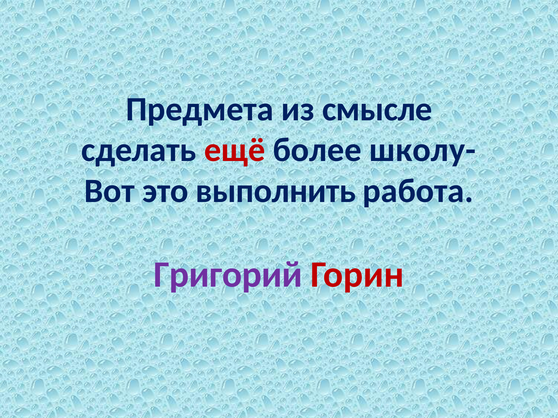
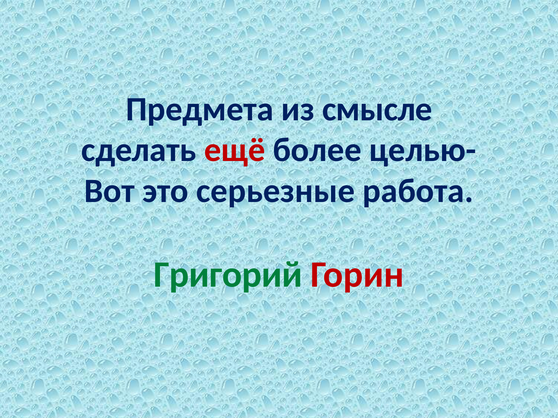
школу-: школу- -> целью-
выполнить: выполнить -> серьезные
Григорий colour: purple -> green
